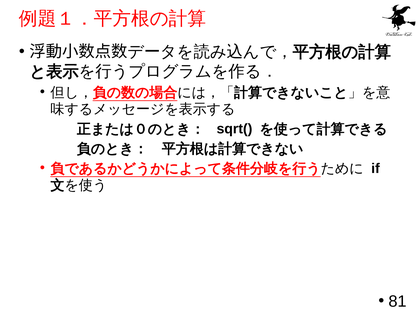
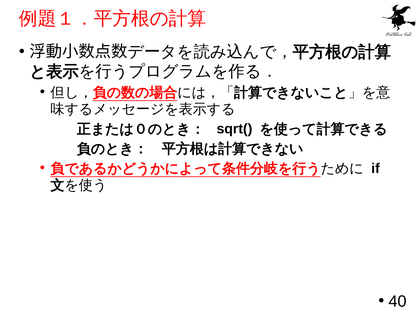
81: 81 -> 40
